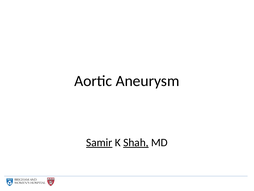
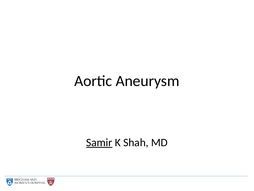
Shah underline: present -> none
